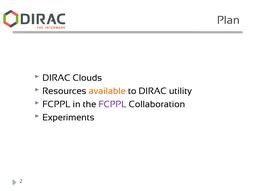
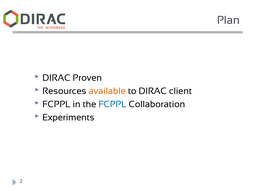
Clouds: Clouds -> Proven
utility: utility -> client
FCPPL at (112, 104) colour: purple -> blue
